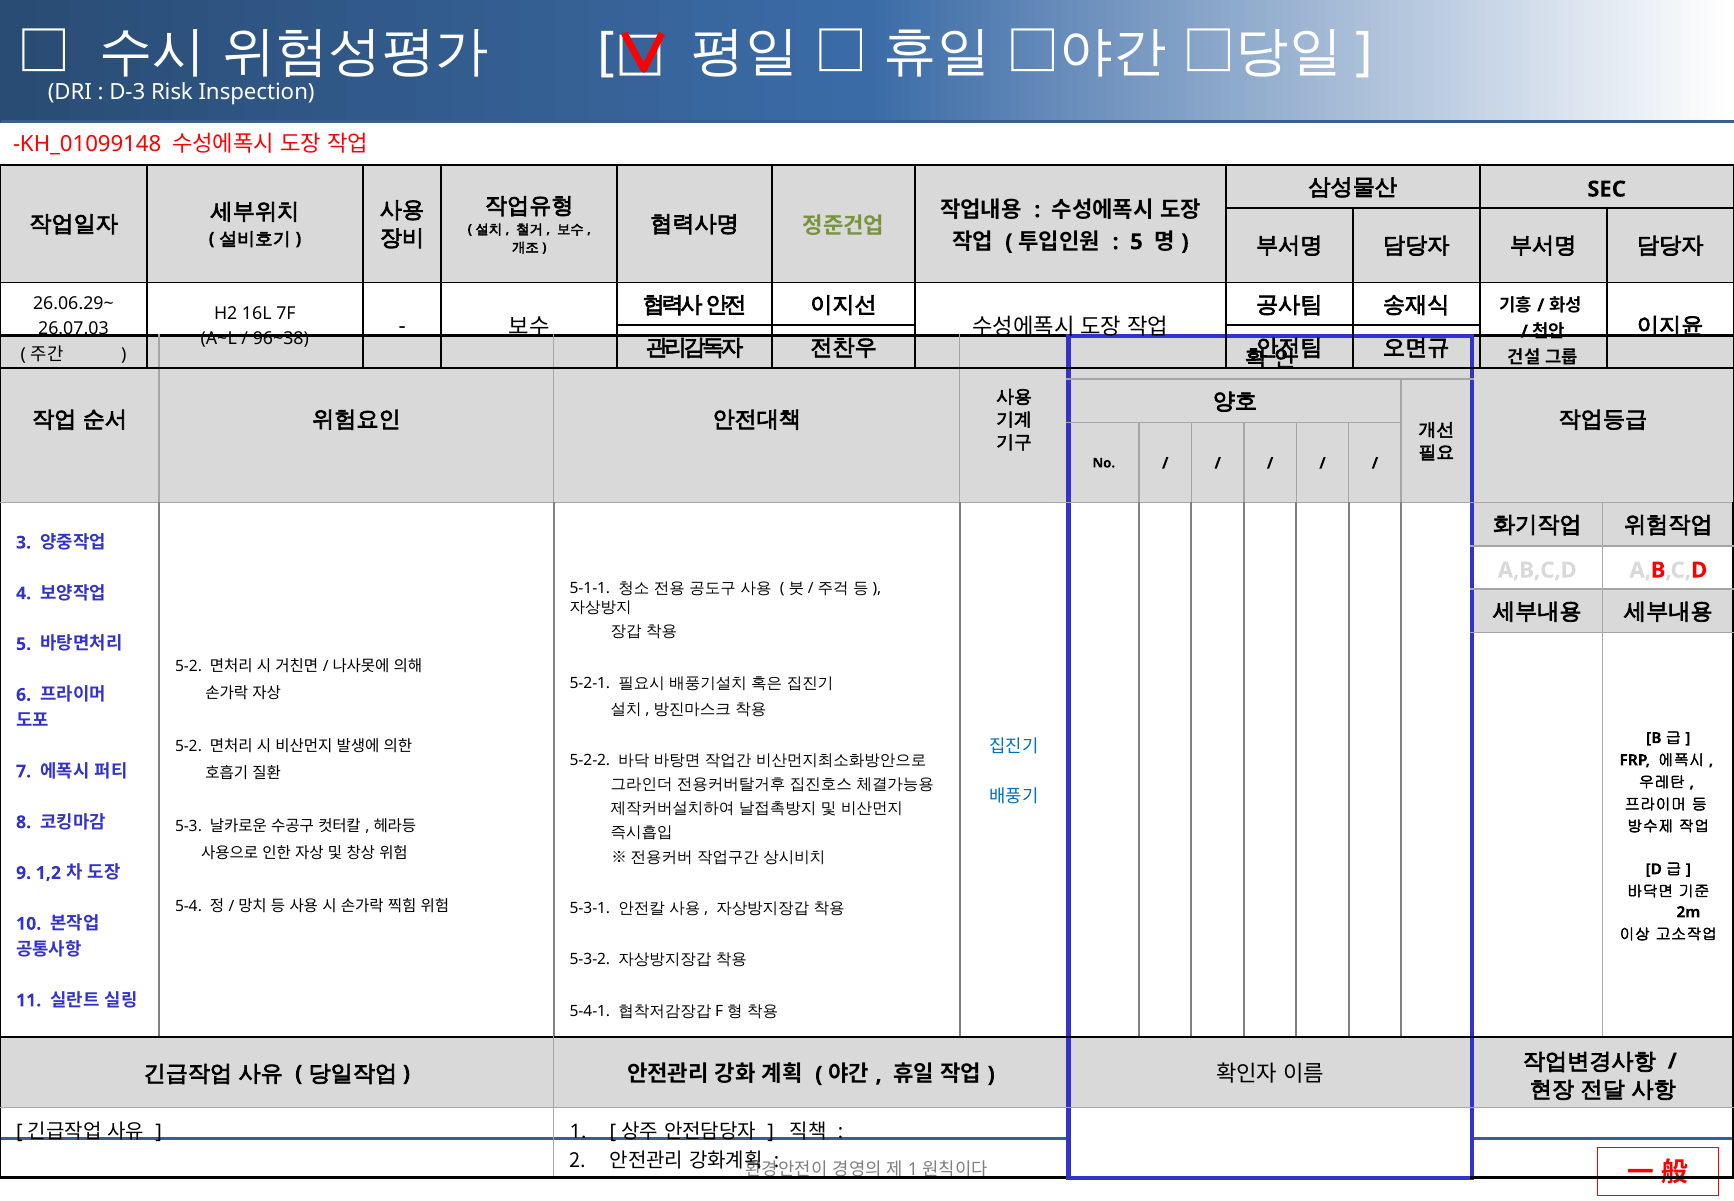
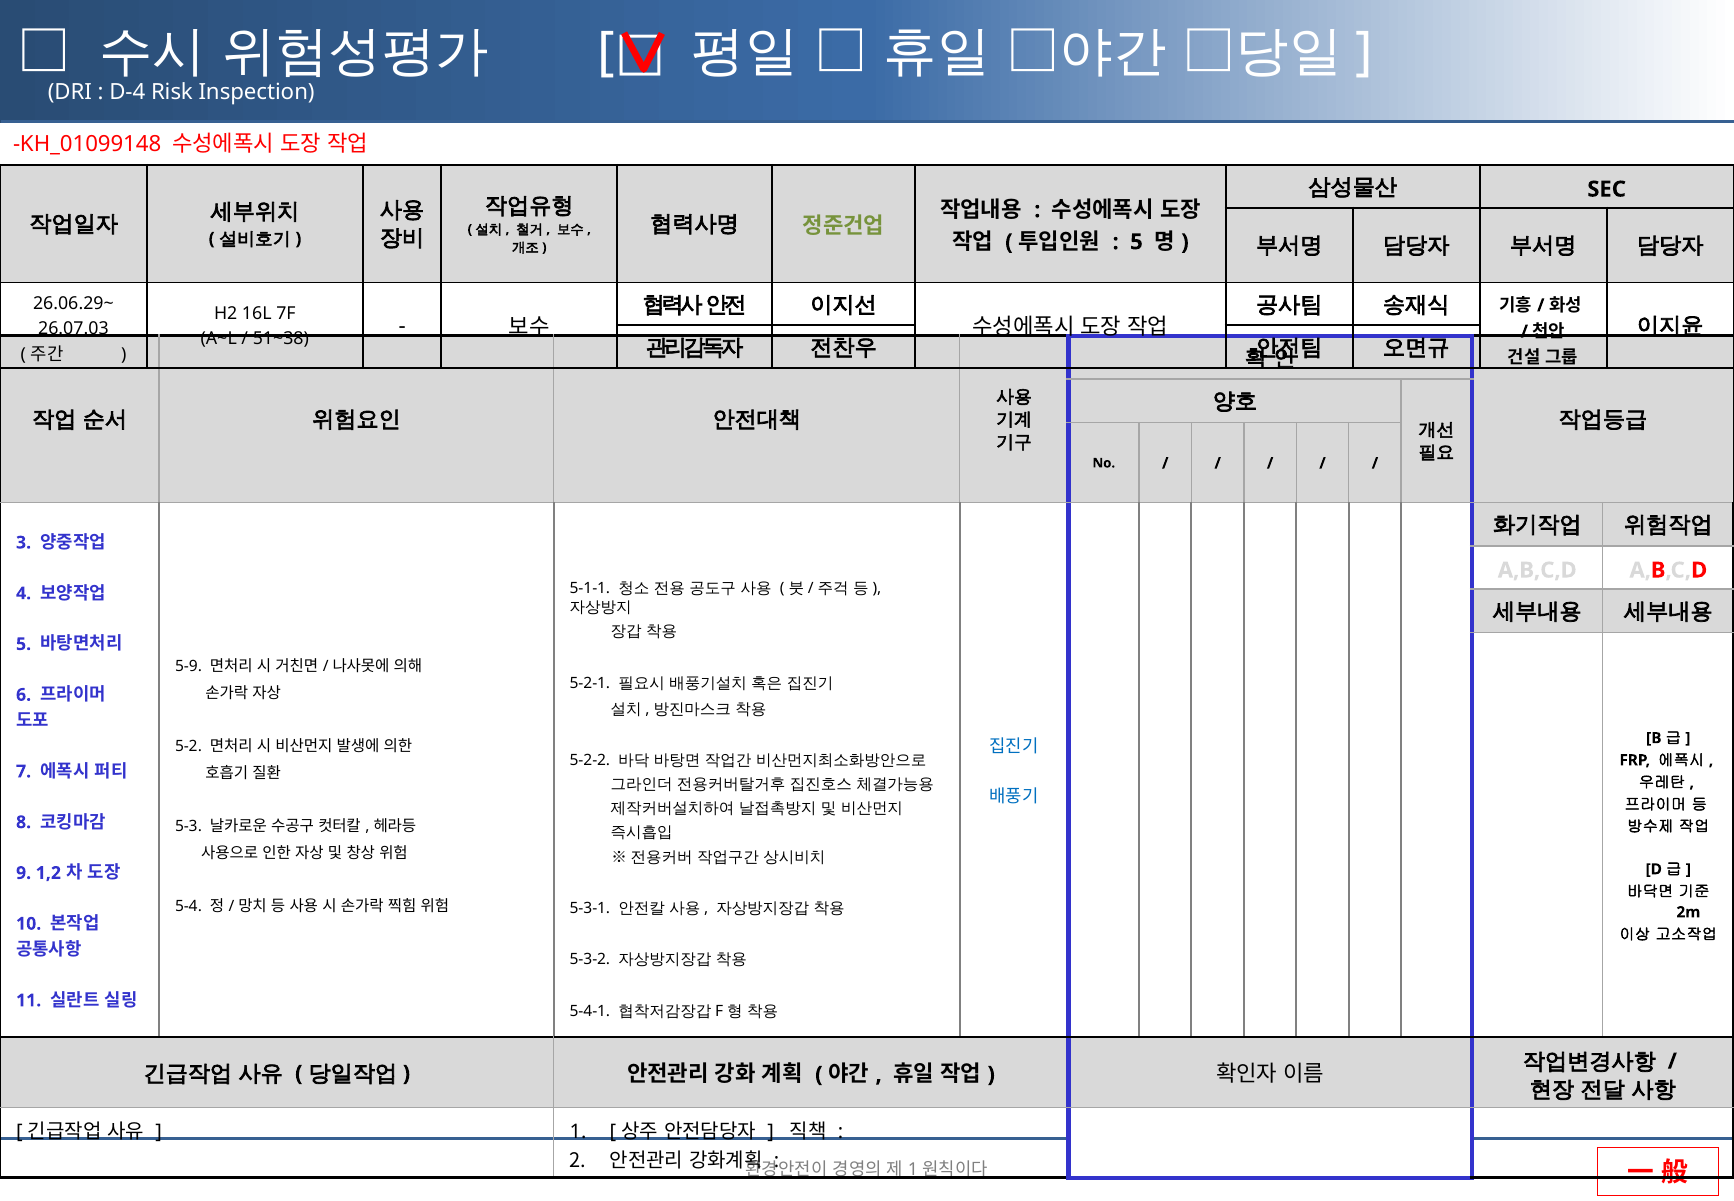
D-3: D-3 -> D-4
96~38: 96~38 -> 51~38
5-2 at (189, 666): 5-2 -> 5-9
